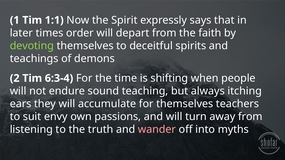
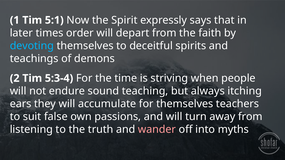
1:1: 1:1 -> 5:1
devoting colour: light green -> light blue
6:3-4: 6:3-4 -> 5:3-4
shifting: shifting -> striving
envy: envy -> false
